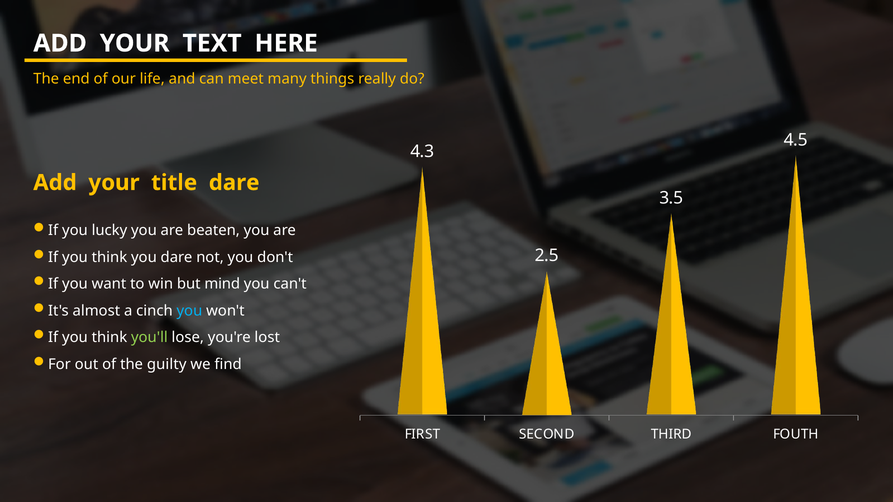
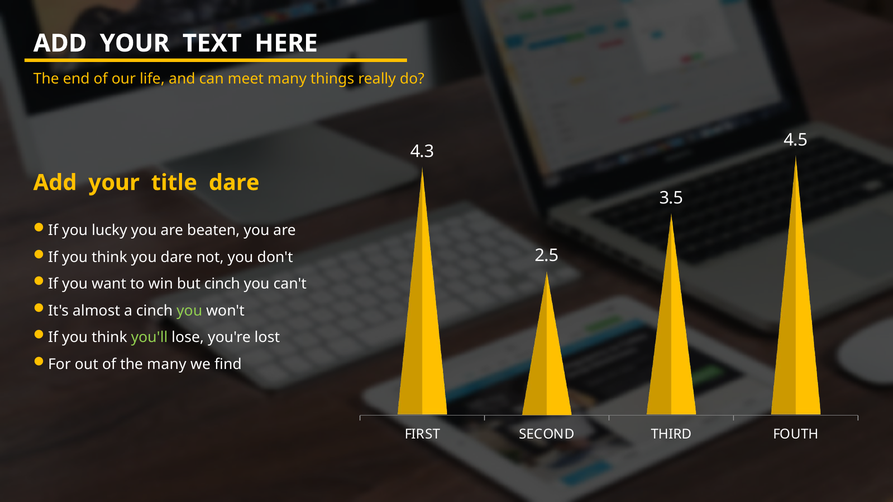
but mind: mind -> cinch
you at (189, 311) colour: light blue -> light green
the guilty: guilty -> many
